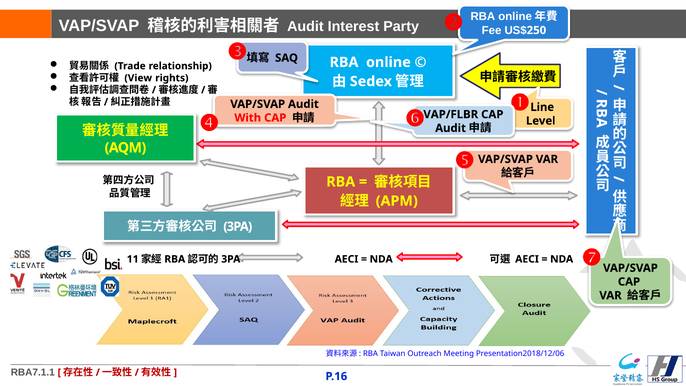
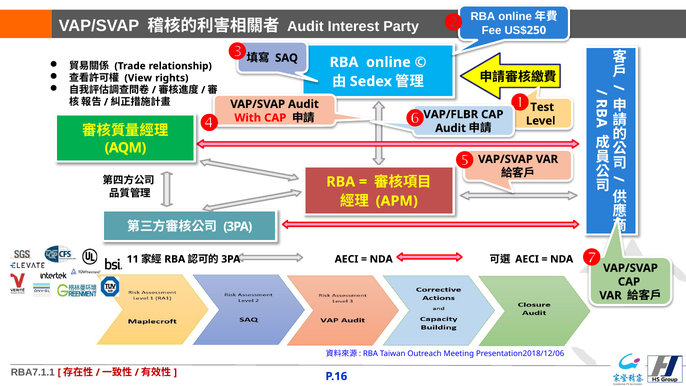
Line: Line -> Test
